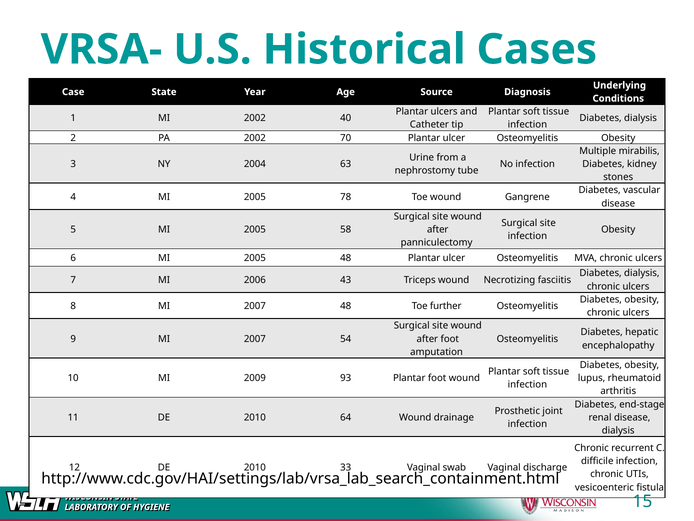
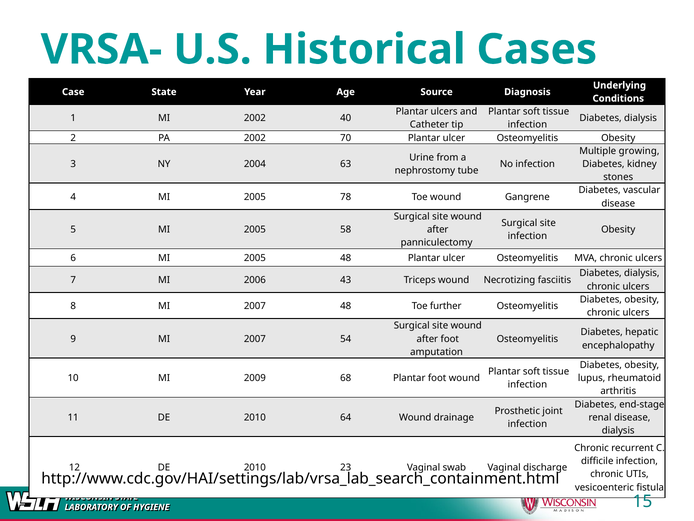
mirabilis: mirabilis -> growing
93: 93 -> 68
33: 33 -> 23
